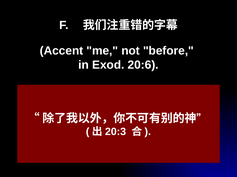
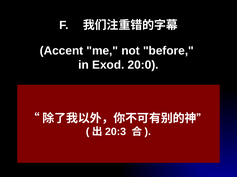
20:6: 20:6 -> 20:0
